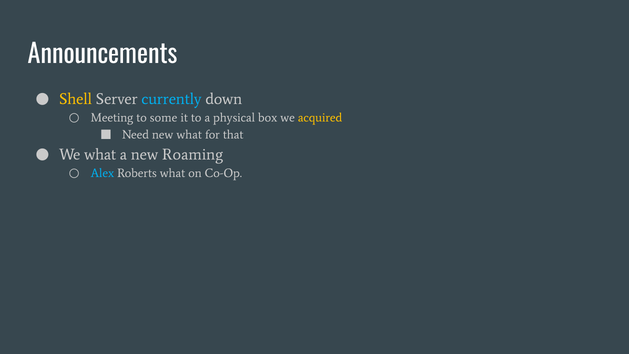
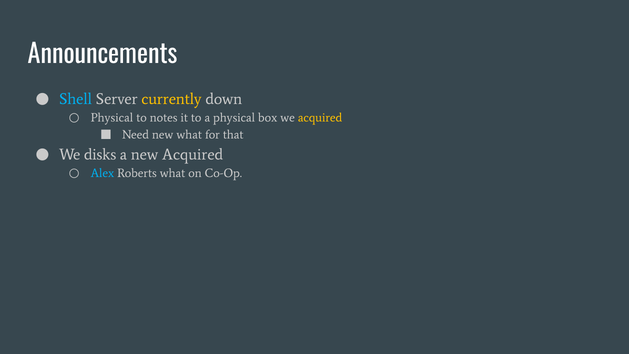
Shell colour: yellow -> light blue
currently colour: light blue -> yellow
Meeting at (112, 118): Meeting -> Physical
some: some -> notes
We what: what -> disks
new Roaming: Roaming -> Acquired
